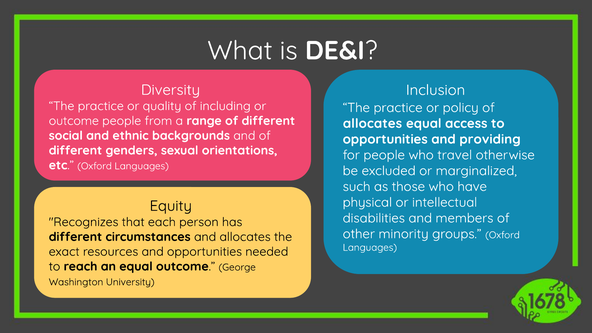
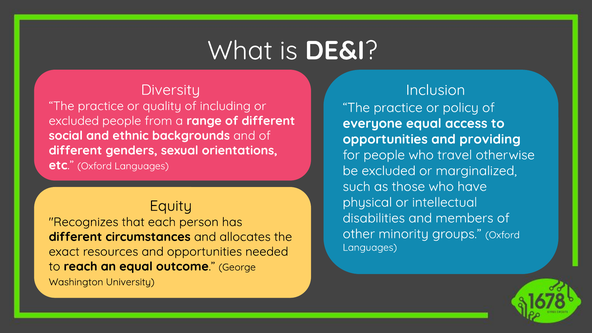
outcome at (74, 121): outcome -> excluded
allocates at (372, 123): allocates -> everyone
